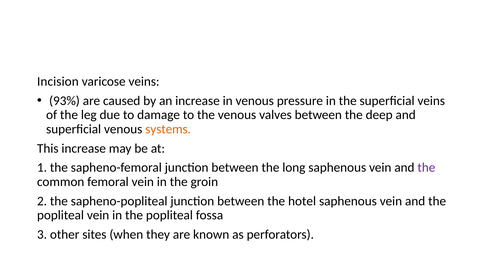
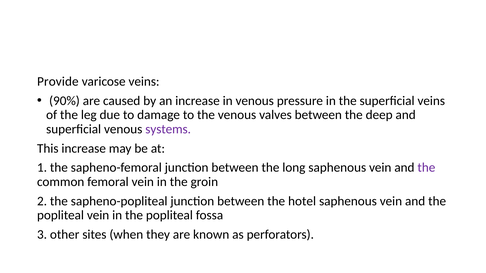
Incision: Incision -> Provide
93%: 93% -> 90%
systems colour: orange -> purple
